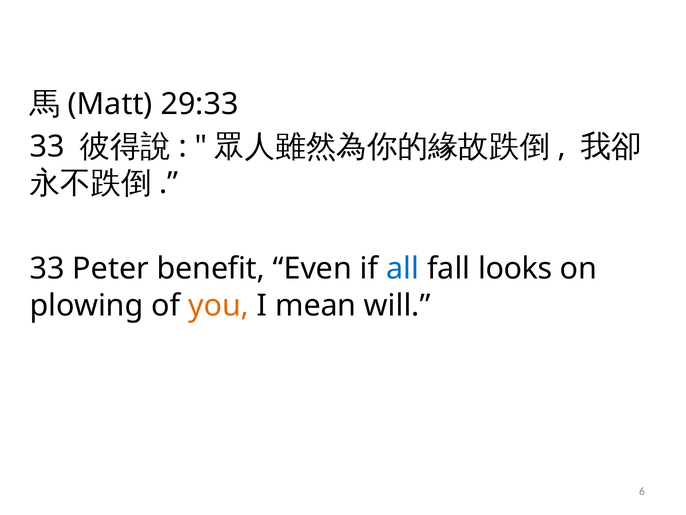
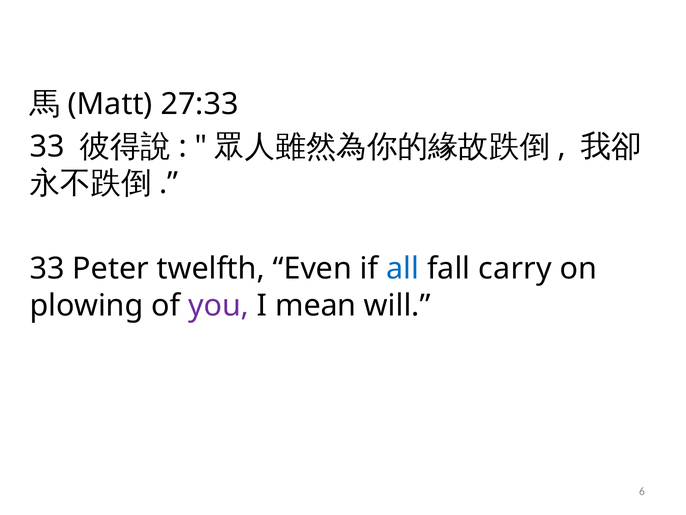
29:33: 29:33 -> 27:33
benefit: benefit -> twelfth
looks: looks -> carry
you colour: orange -> purple
